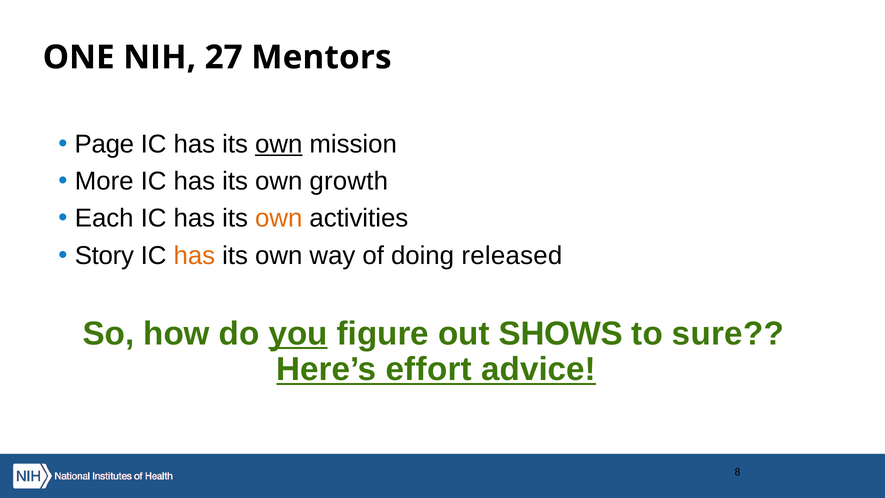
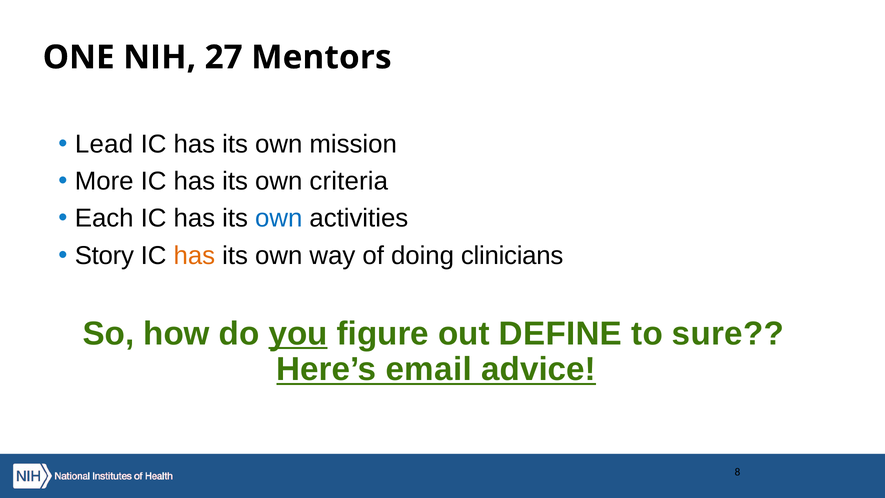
Page: Page -> Lead
own at (279, 144) underline: present -> none
growth: growth -> criteria
own at (279, 218) colour: orange -> blue
released: released -> clinicians
SHOWS: SHOWS -> DEFINE
effort: effort -> email
